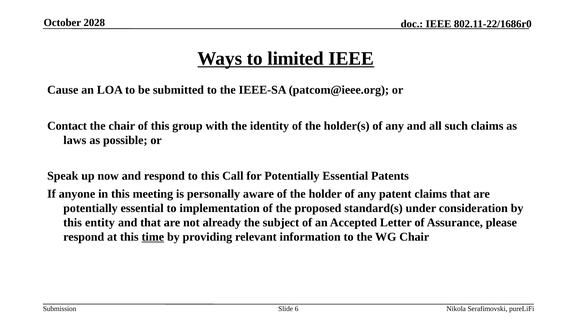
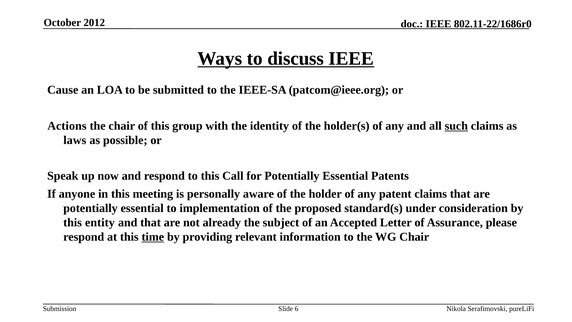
2028: 2028 -> 2012
limited: limited -> discuss
Contact: Contact -> Actions
such underline: none -> present
